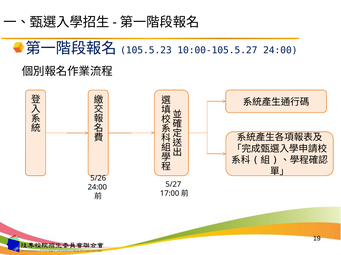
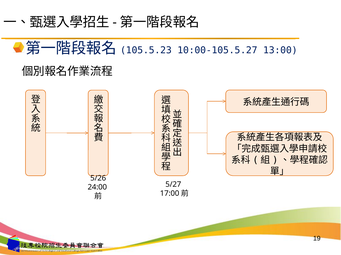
10:00-105.5.27 24:00: 24:00 -> 13:00
